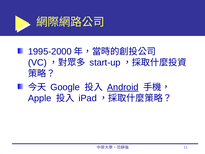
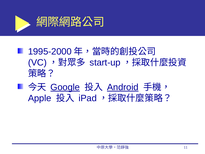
Google underline: none -> present
